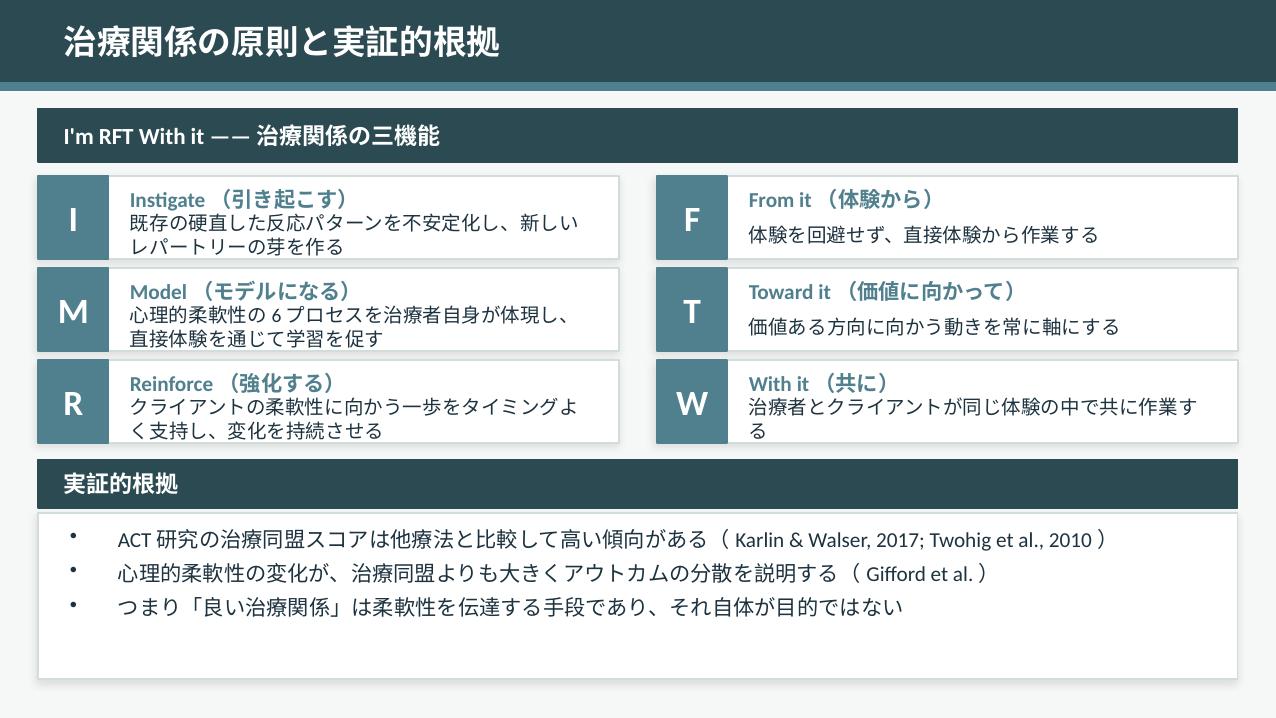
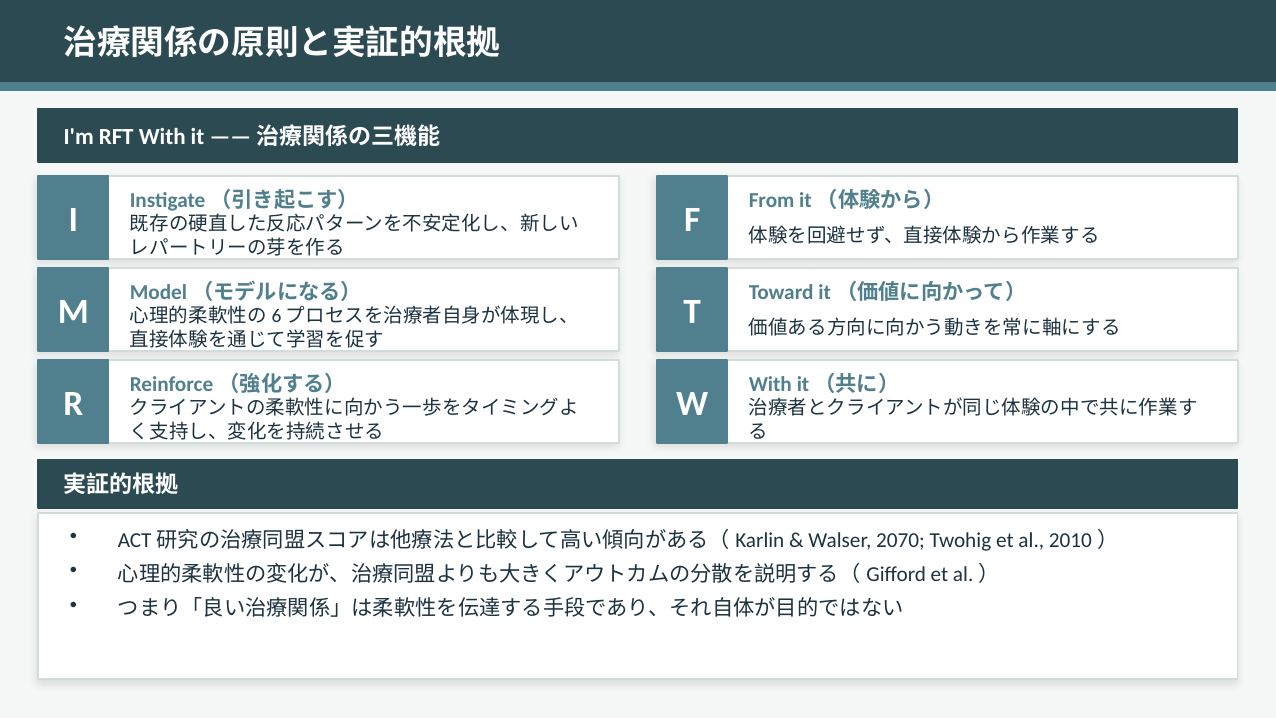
2017: 2017 -> 2070
